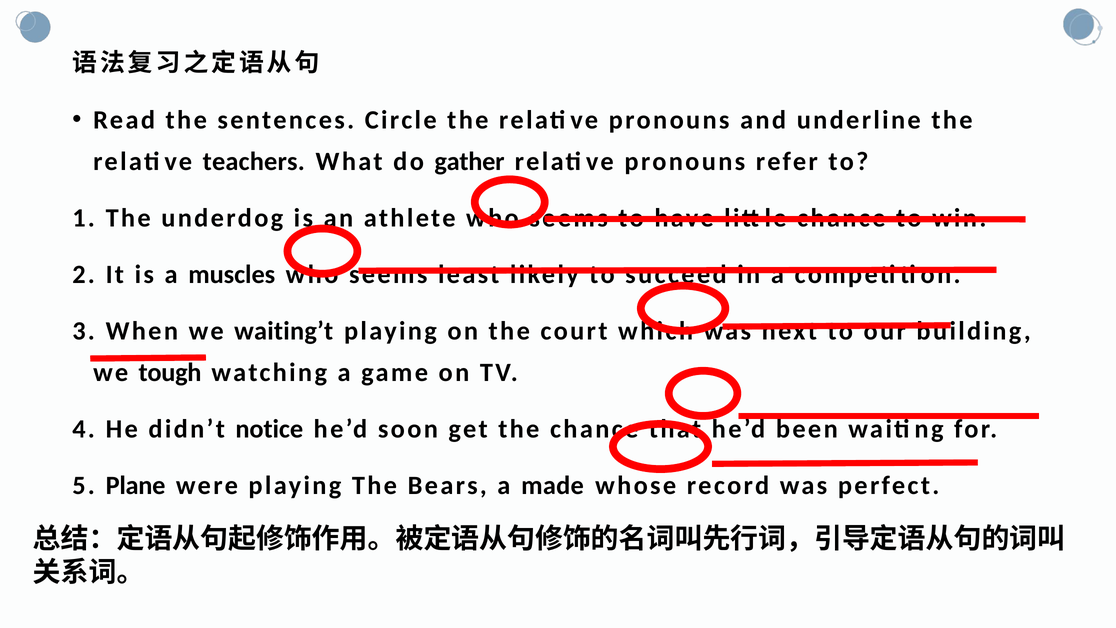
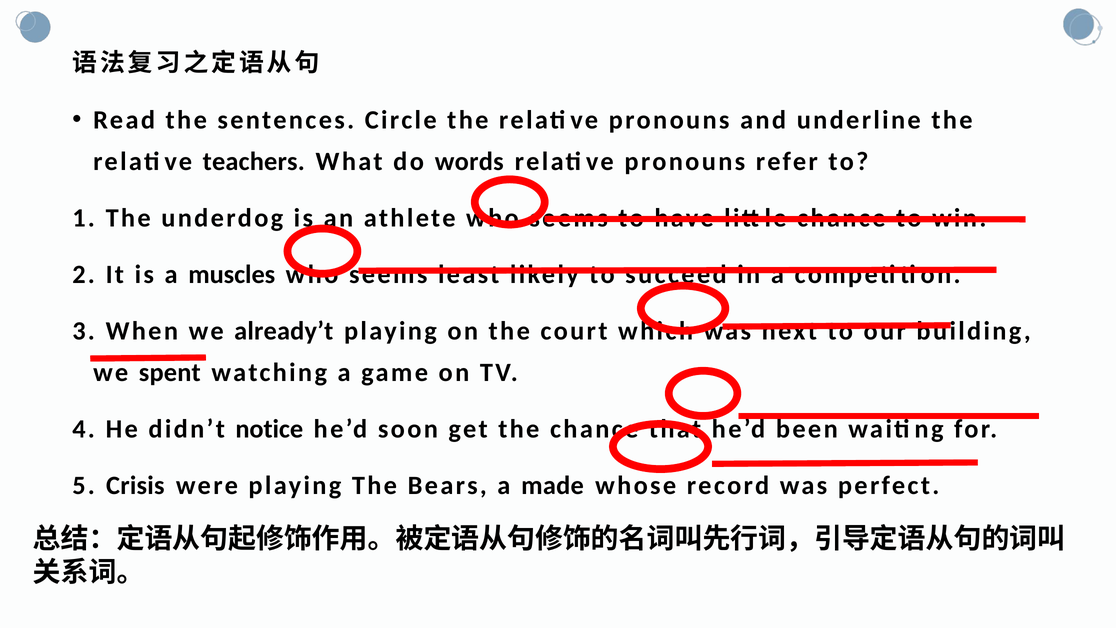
gather: gather -> words
waiting’t: waiting’t -> already’t
tough: tough -> spent
Plane: Plane -> Crisis
